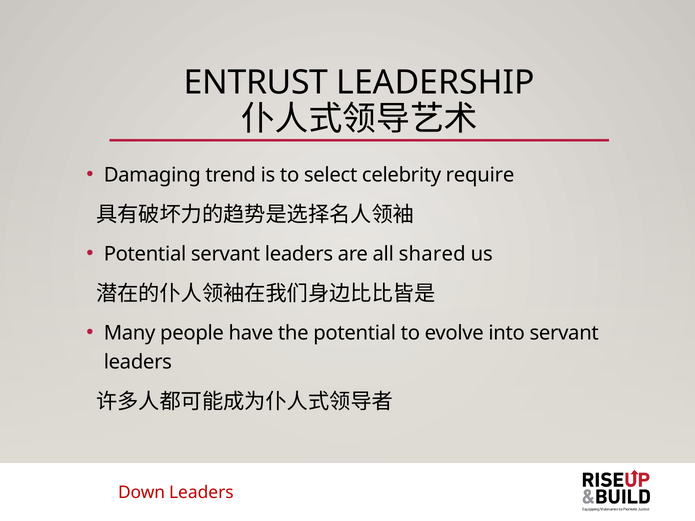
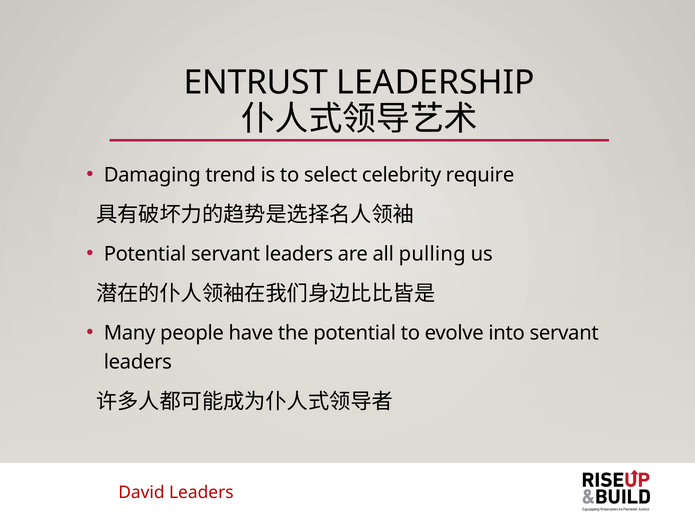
shared: shared -> pulling
Down: Down -> David
